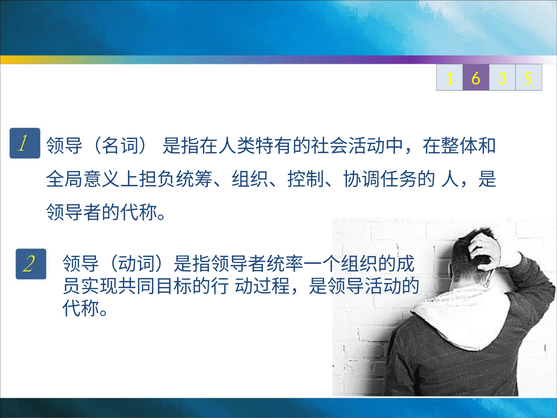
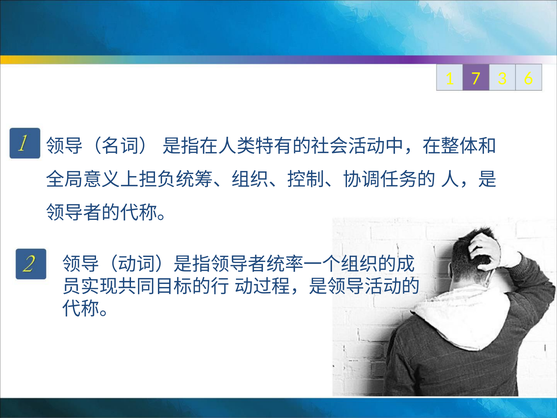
6: 6 -> 7
5: 5 -> 6
